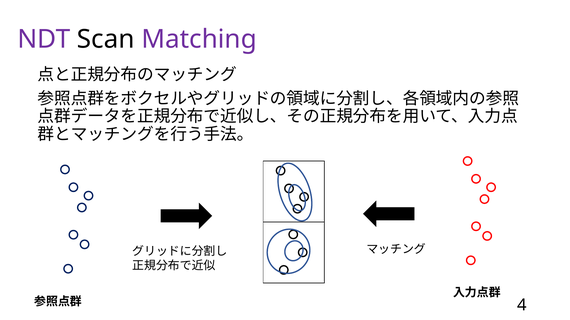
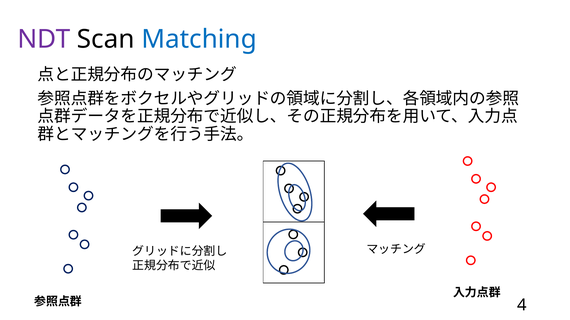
Matching colour: purple -> blue
